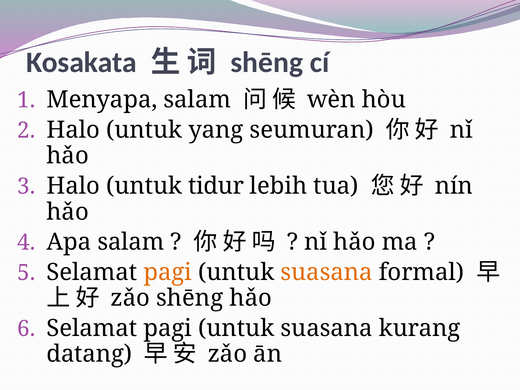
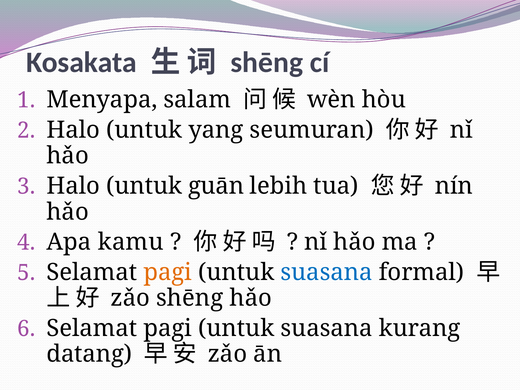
tidur: tidur -> guān
Apa salam: salam -> kamu
suasana at (327, 272) colour: orange -> blue
